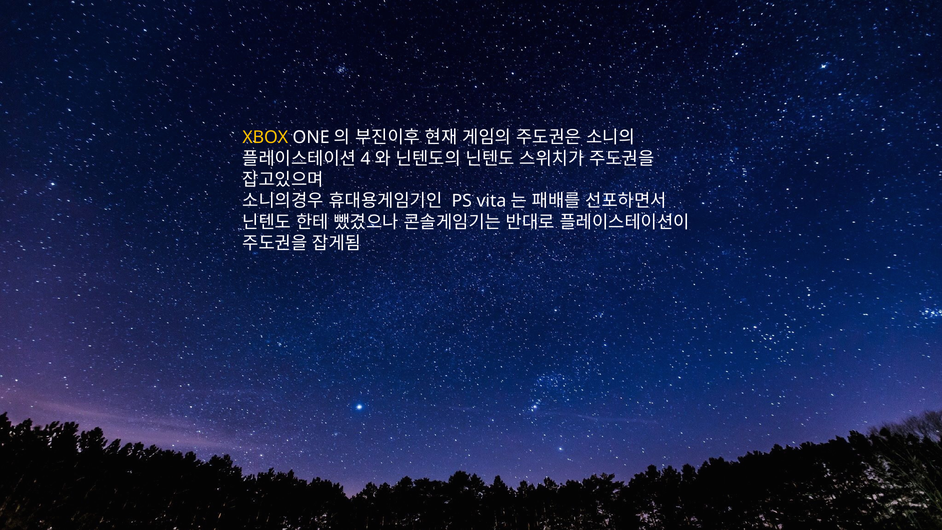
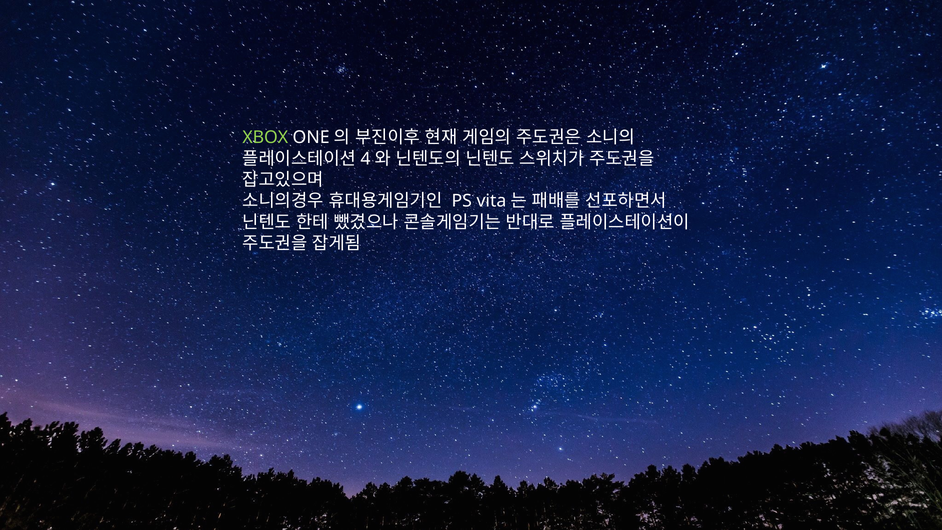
XBOX colour: yellow -> light green
